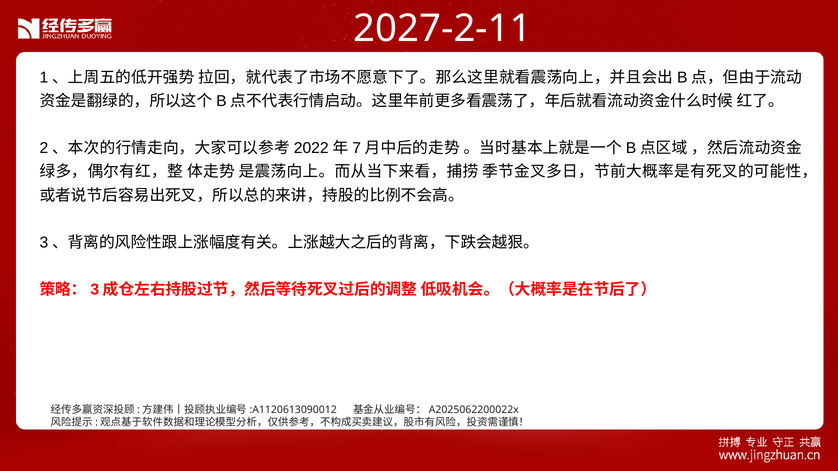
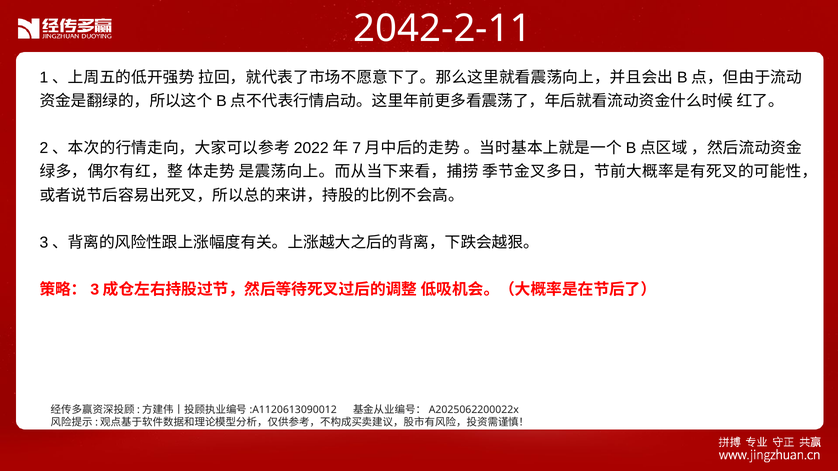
2027-2-11: 2027-2-11 -> 2042-2-11
